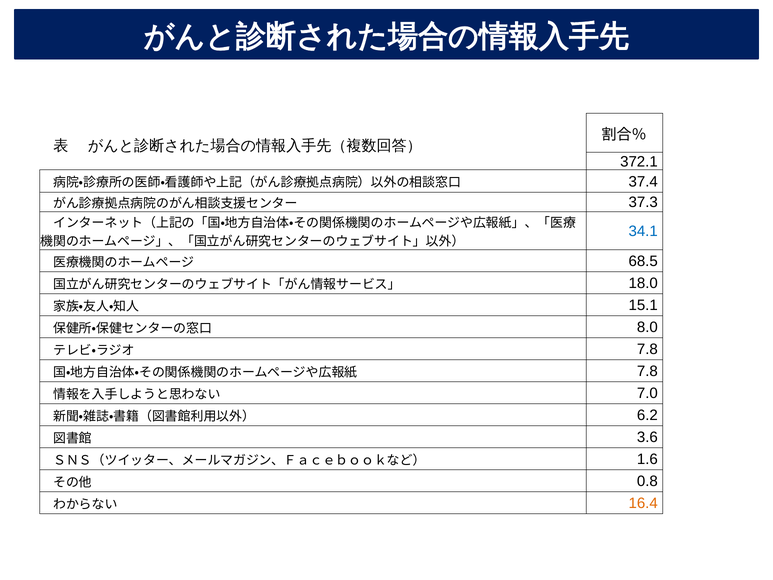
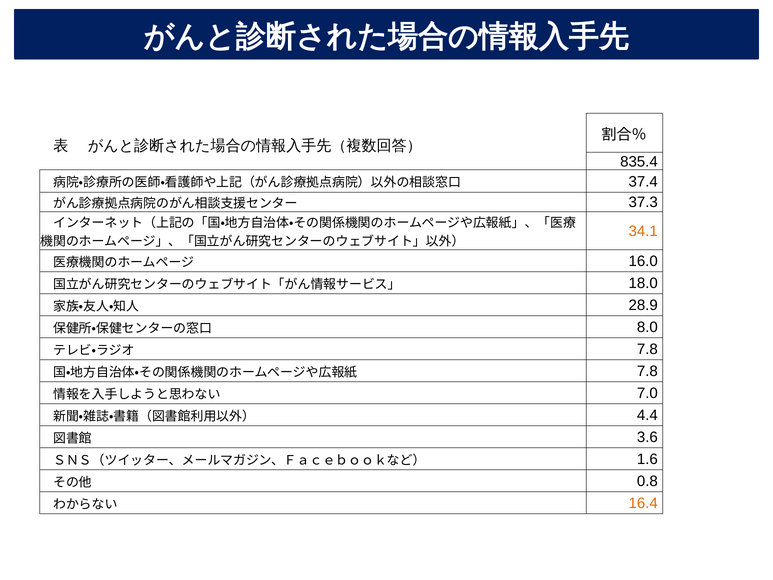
372.1: 372.1 -> 835.4
34.1 colour: blue -> orange
68.5: 68.5 -> 16.0
15.1: 15.1 -> 28.9
6.2: 6.2 -> 4.4
